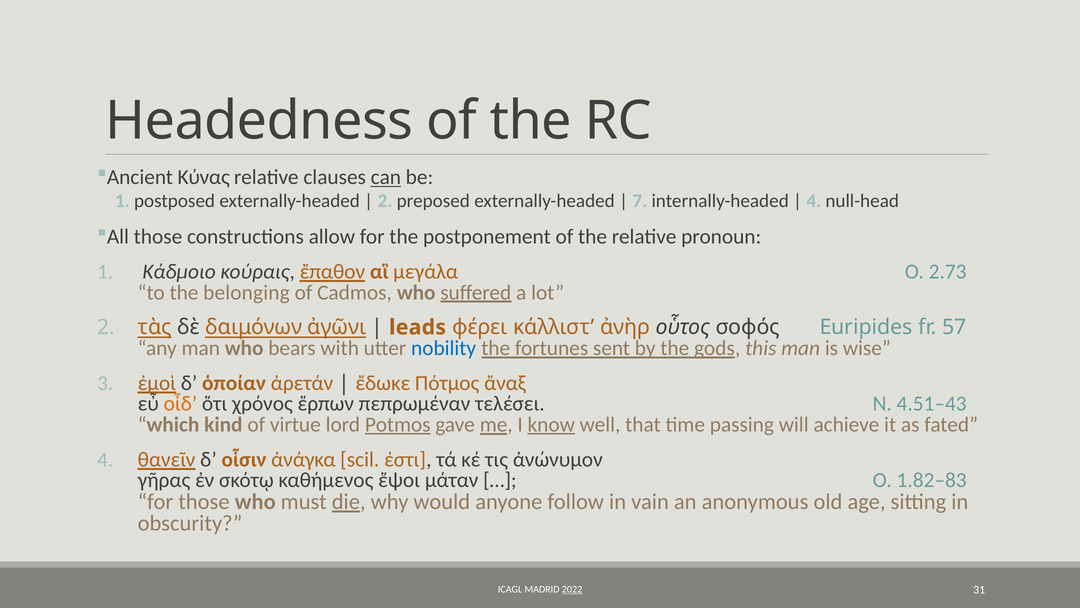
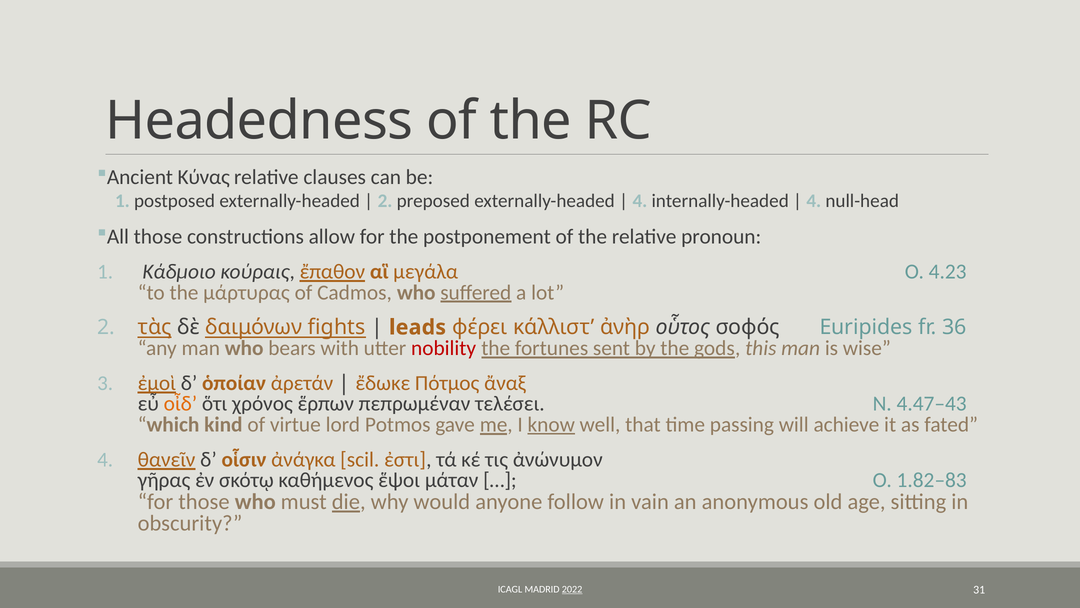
can underline: present -> none
7 at (640, 201): 7 -> 4
2.73: 2.73 -> 4.23
belonging: belonging -> μάρτυρας
ἀγῶνι: ἀγῶνι -> fights
57: 57 -> 36
nobility colour: blue -> red
4.51–43: 4.51–43 -> 4.47–43
Potmos underline: present -> none
